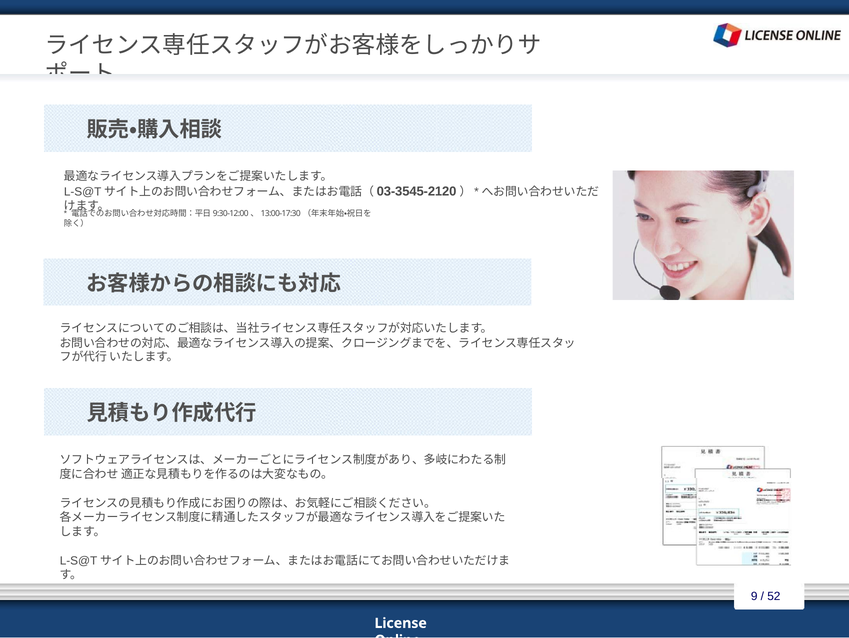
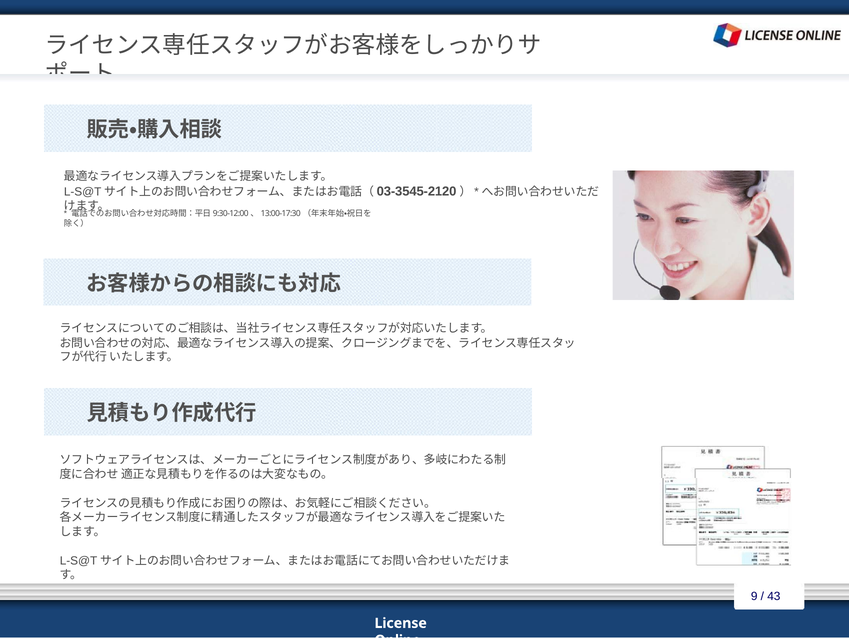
52: 52 -> 43
